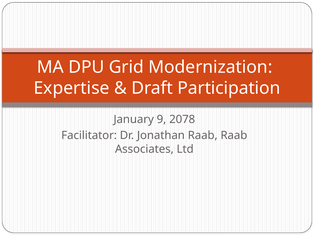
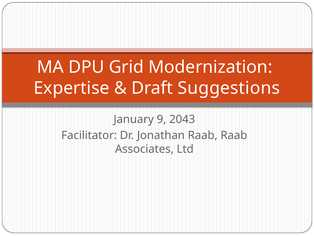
Participation: Participation -> Suggestions
2078: 2078 -> 2043
